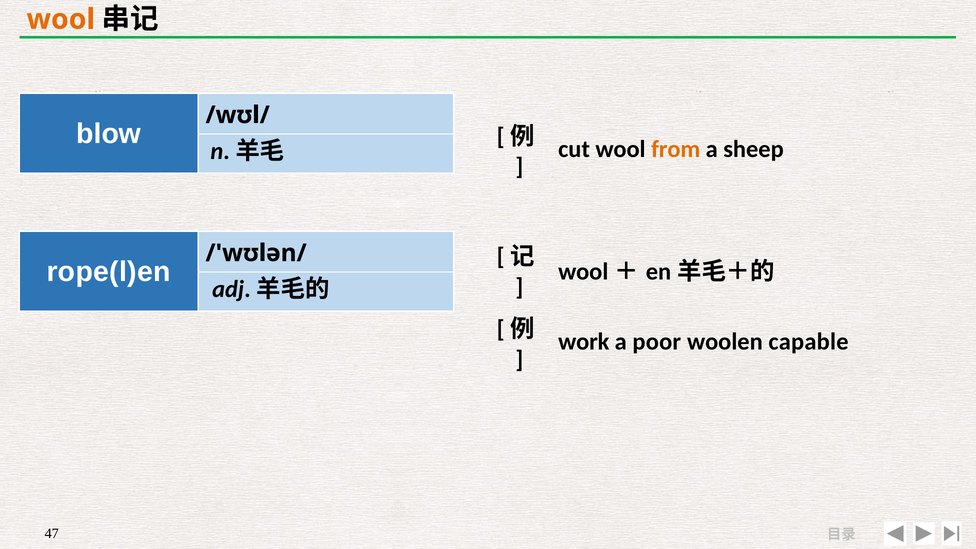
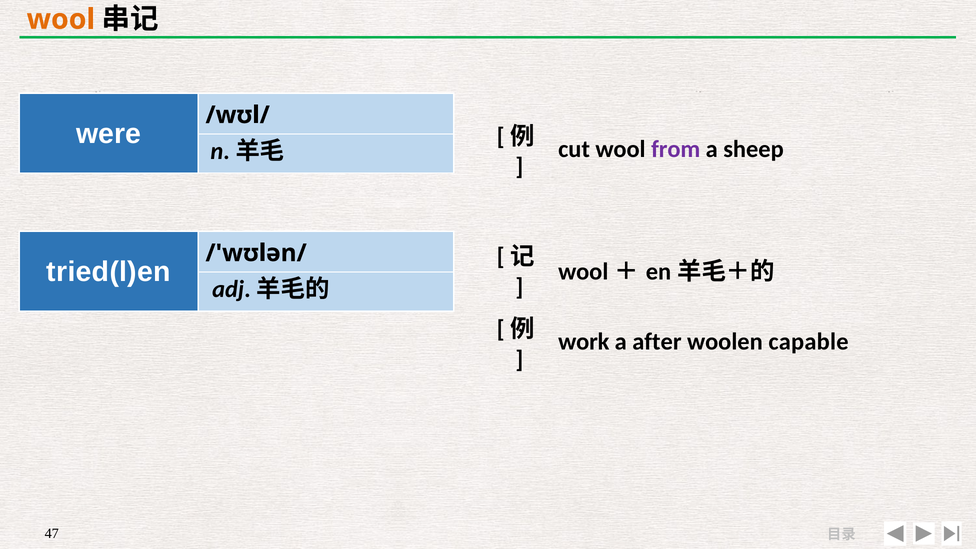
blow: blow -> were
from colour: orange -> purple
rope(l)en: rope(l)en -> tried(l)en
poor: poor -> after
